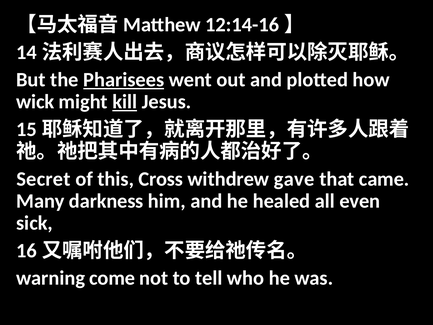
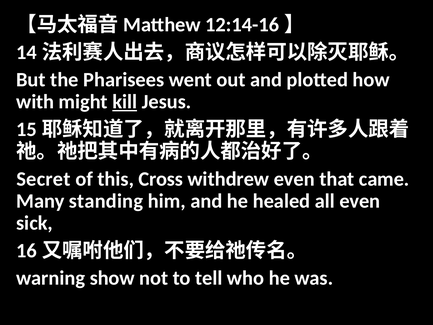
Pharisees underline: present -> none
wick: wick -> with
withdrew gave: gave -> even
darkness: darkness -> standing
come: come -> show
